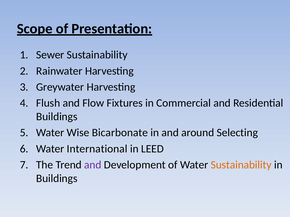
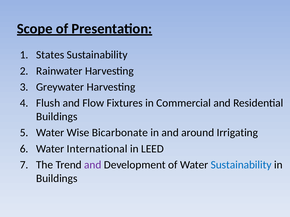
Sewer: Sewer -> States
Selecting: Selecting -> Irrigating
Sustainability at (241, 165) colour: orange -> blue
